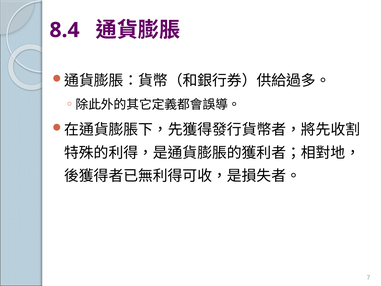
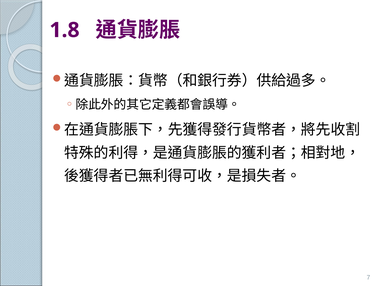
8.4: 8.4 -> 1.8
